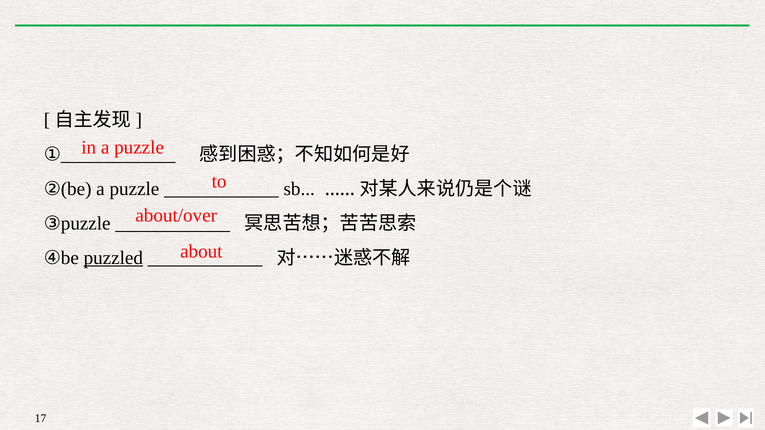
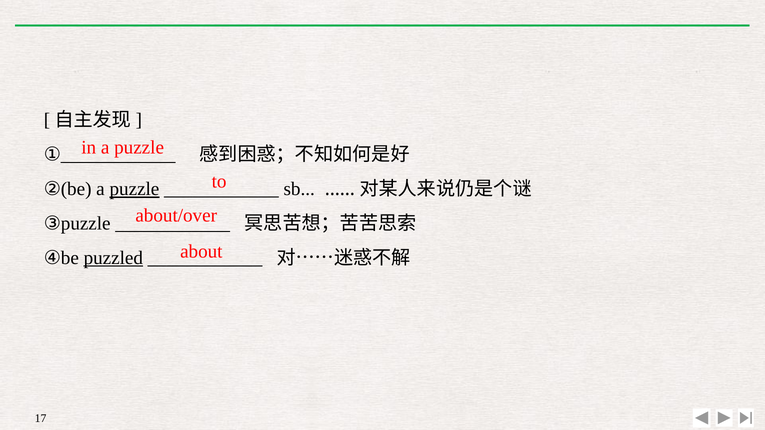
puzzle at (134, 189) underline: none -> present
